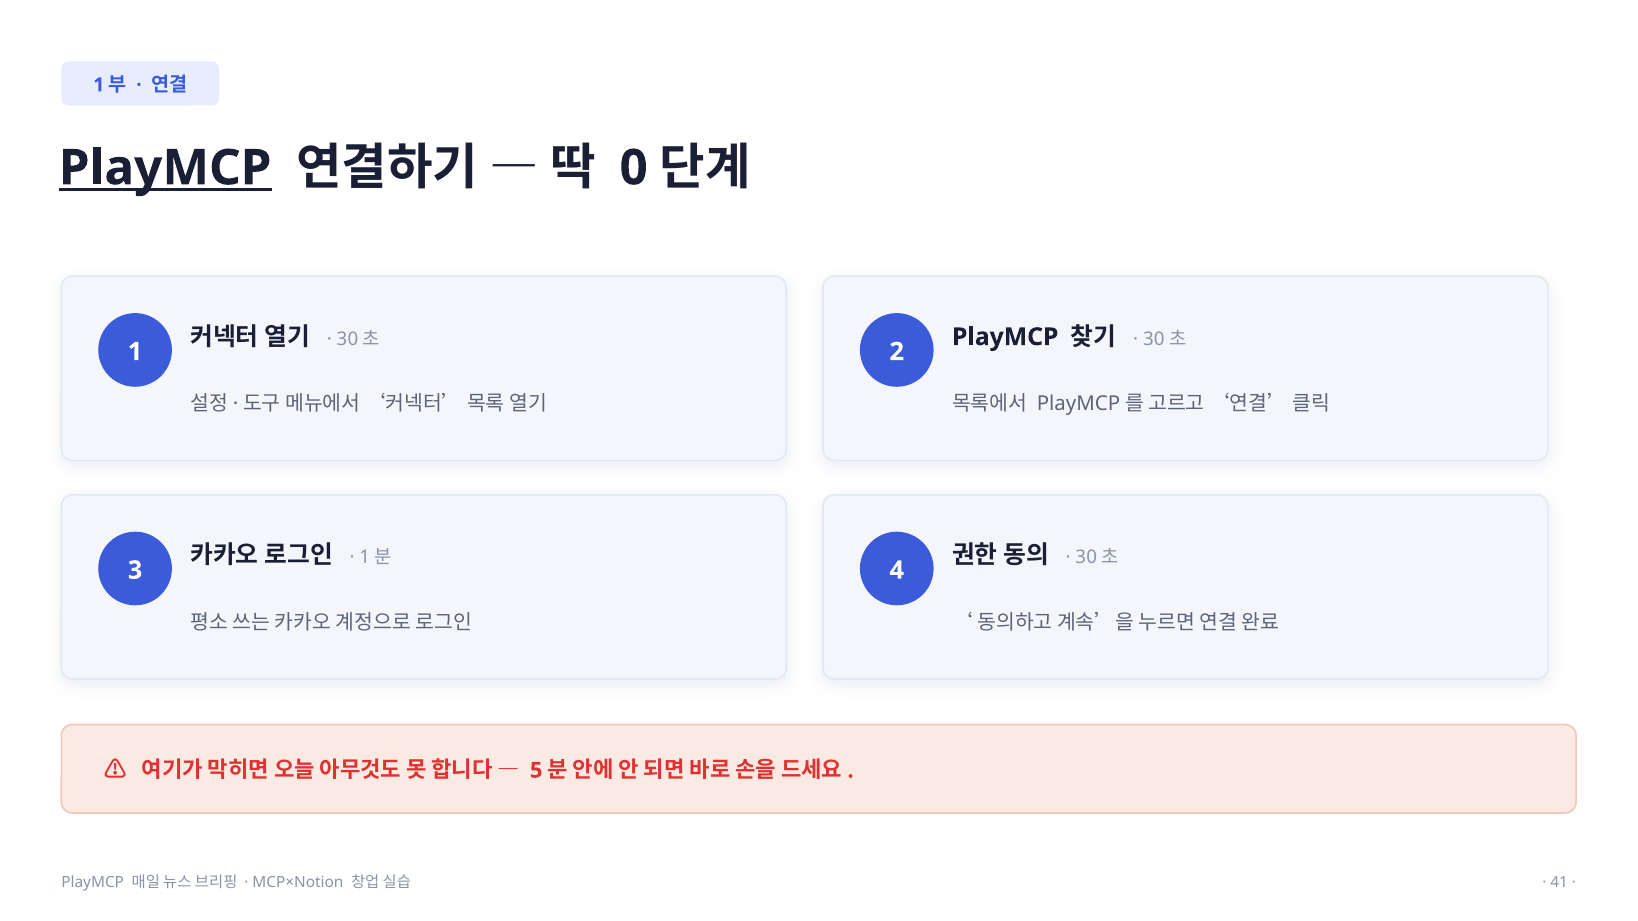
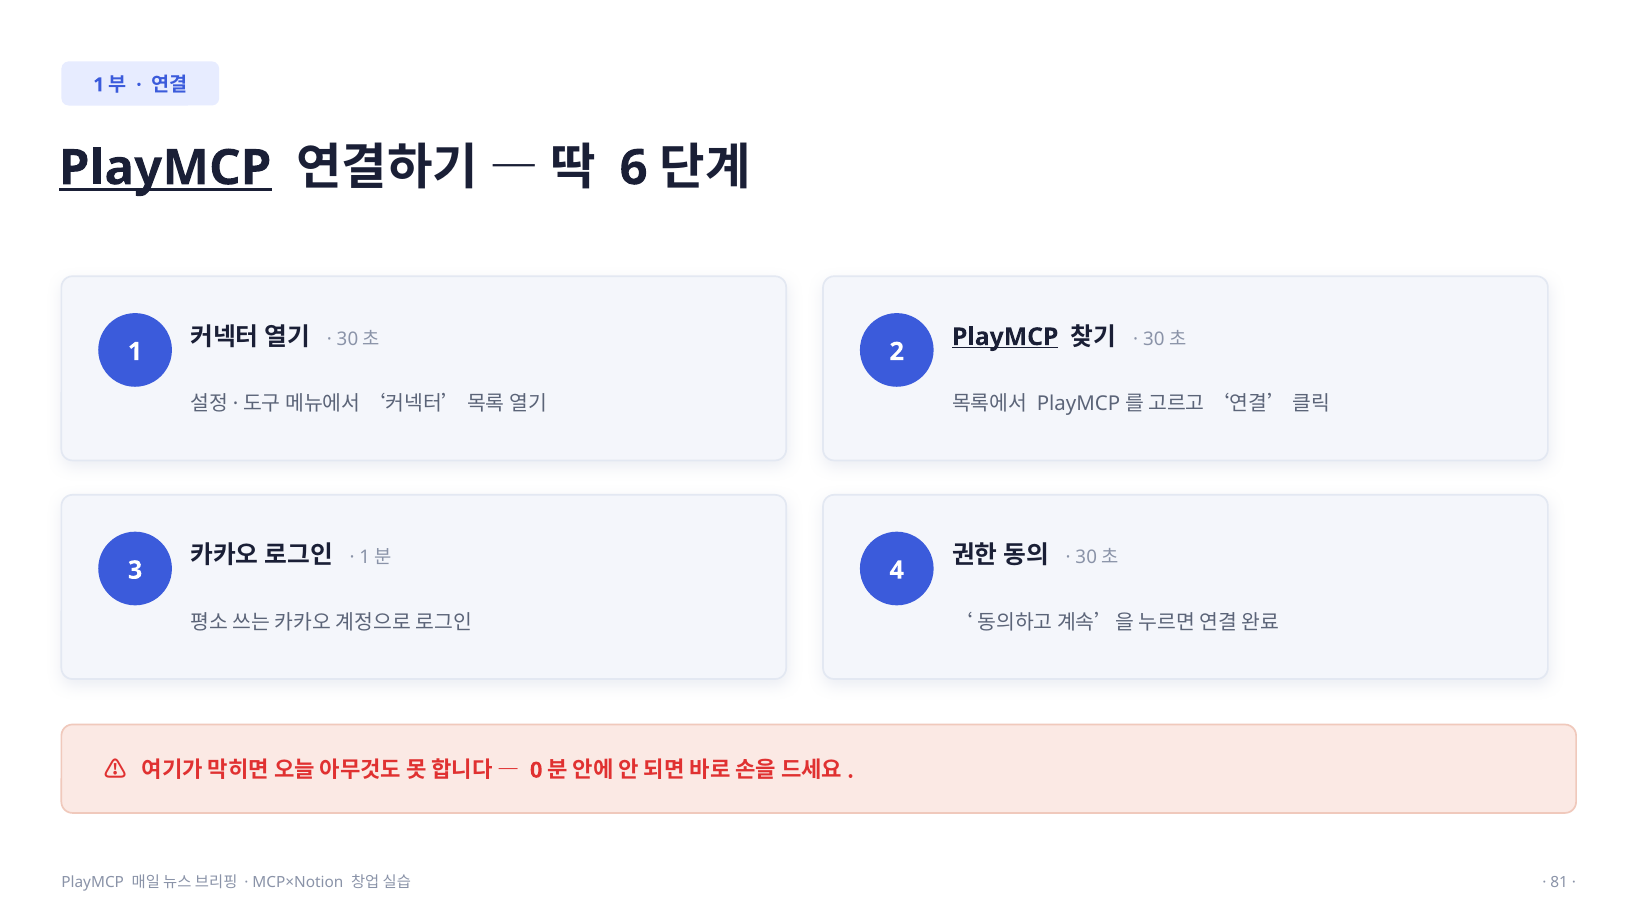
0: 0 -> 6
PlayMCP at (1005, 337) underline: none -> present
5: 5 -> 0
41: 41 -> 81
